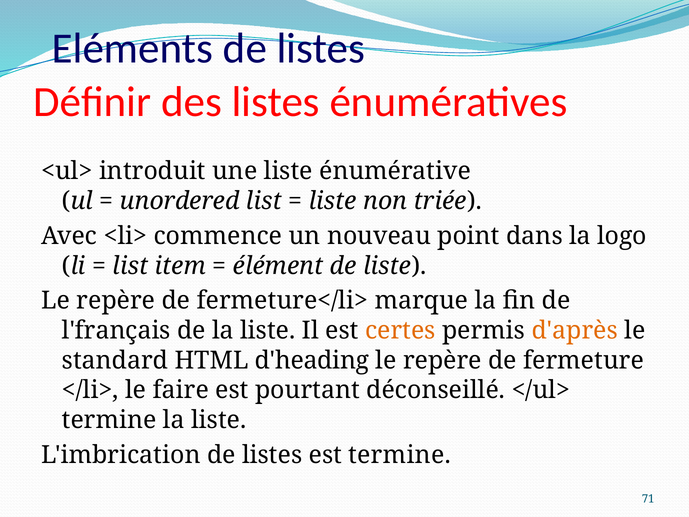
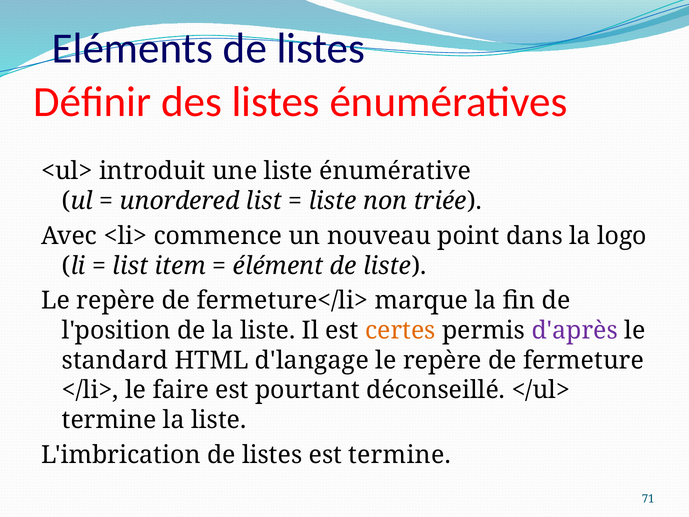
l'français: l'français -> l'position
d'après colour: orange -> purple
d'heading: d'heading -> d'langage
